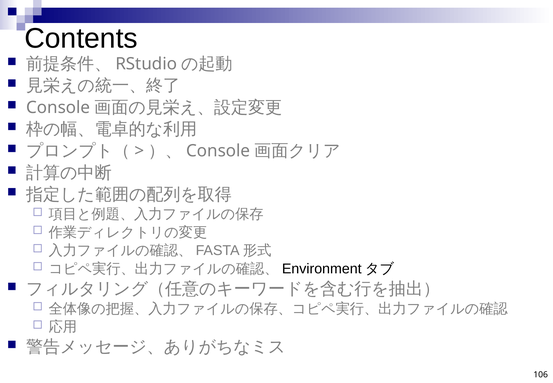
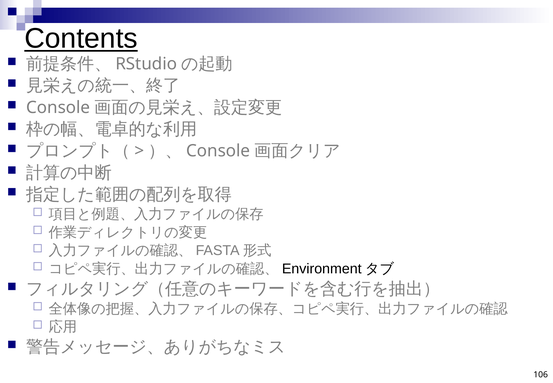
Contents underline: none -> present
